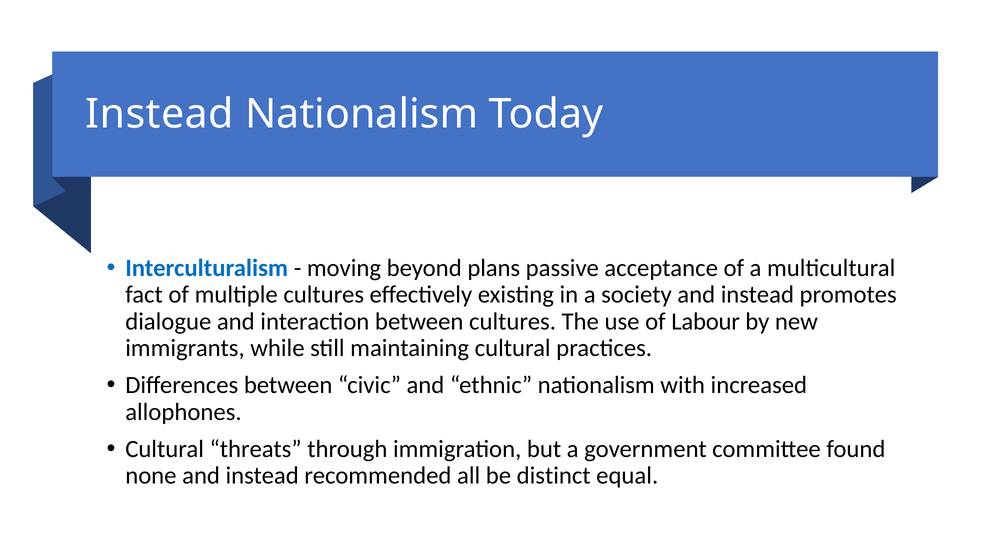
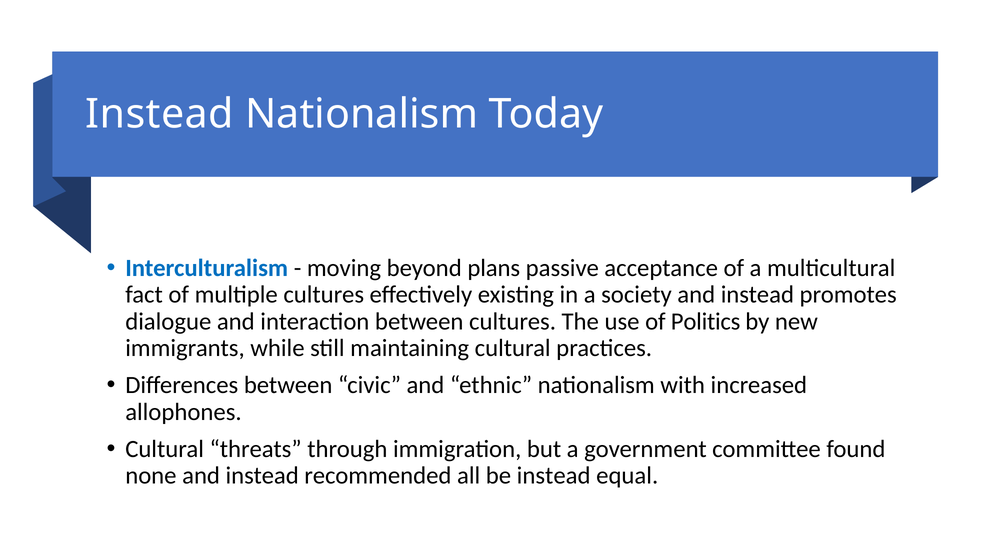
Labour: Labour -> Politics
be distinct: distinct -> instead
